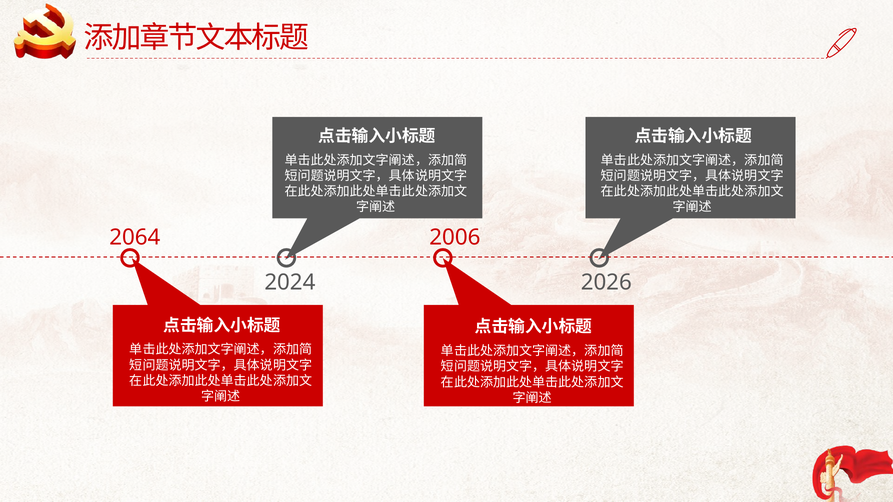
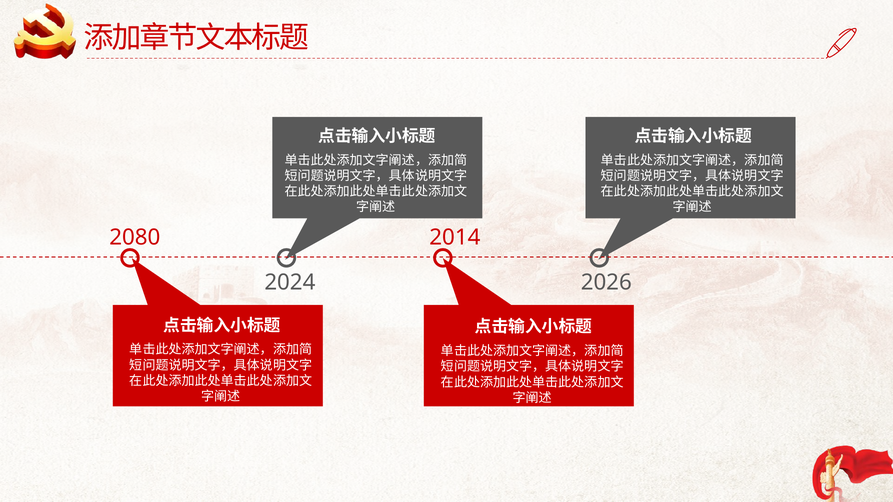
2064: 2064 -> 2080
2006: 2006 -> 2014
